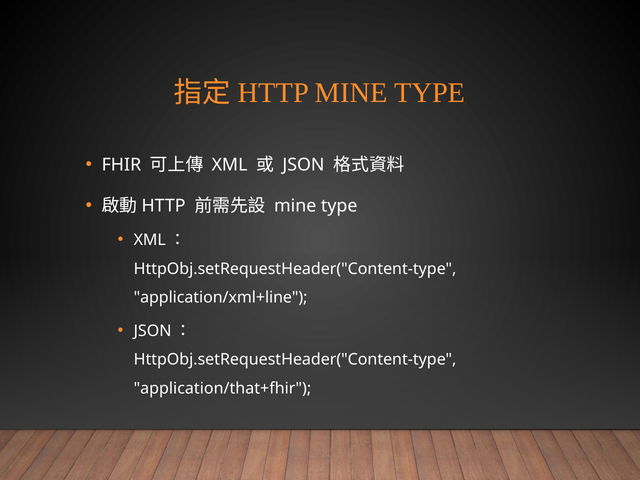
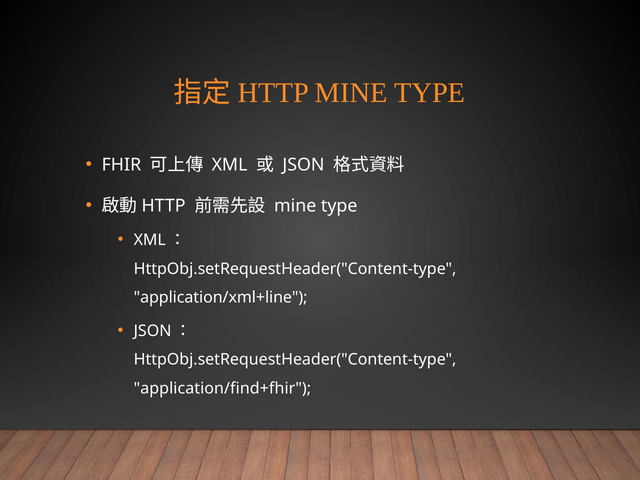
application/that+fhir: application/that+fhir -> application/find+fhir
